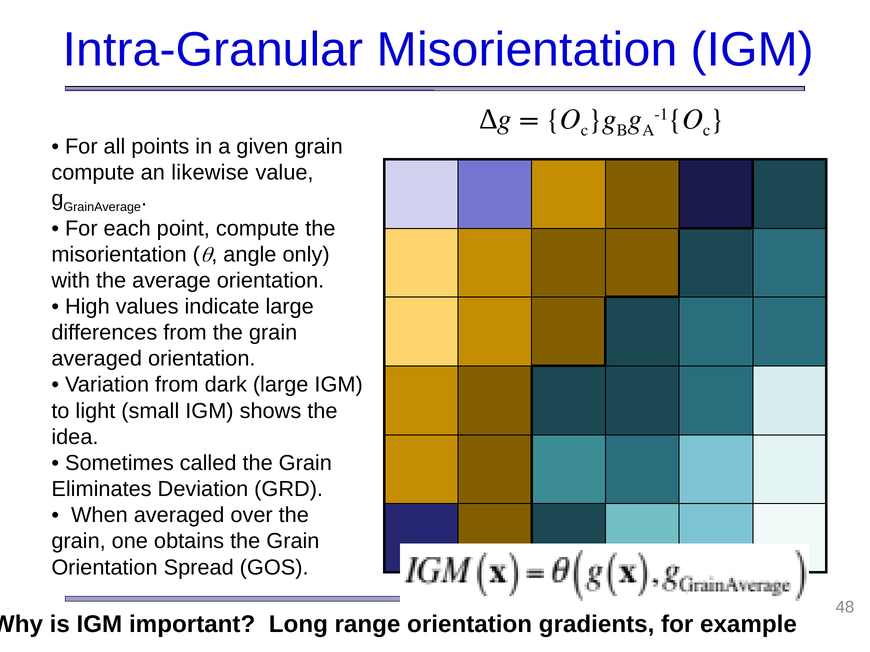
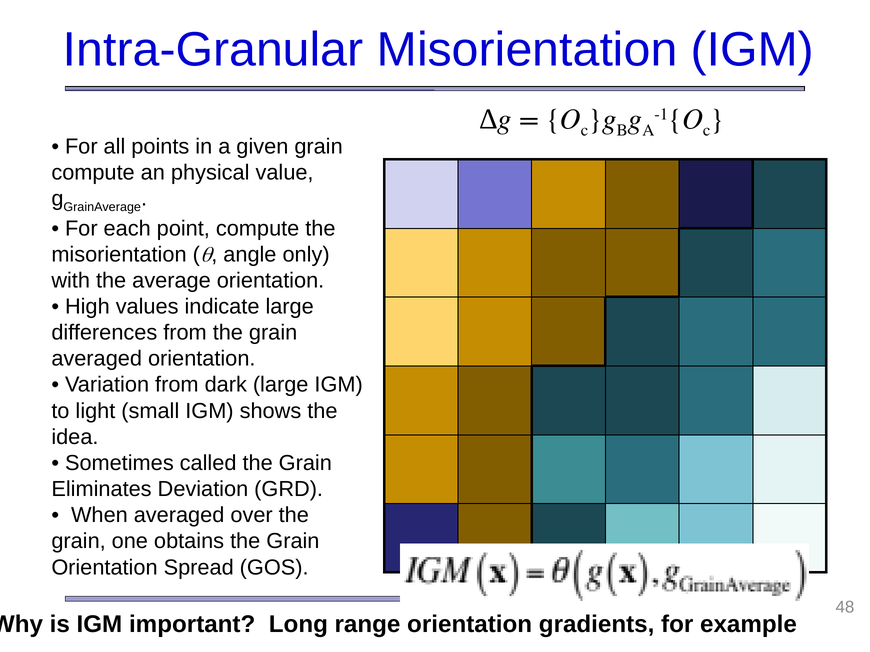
likewise: likewise -> physical
